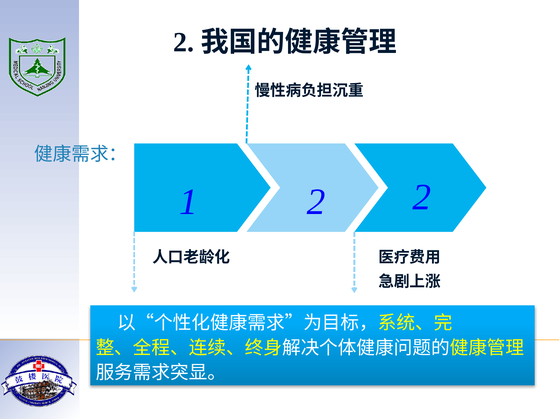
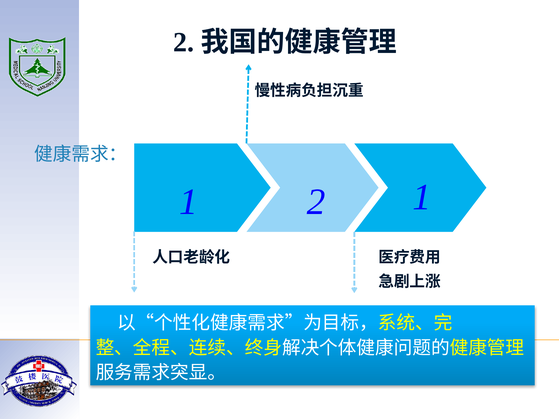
2 2: 2 -> 1
